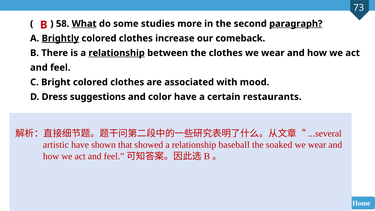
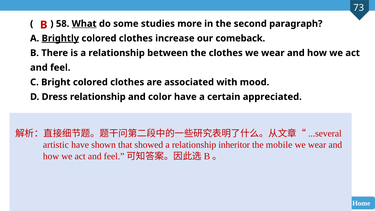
paragraph underline: present -> none
relationship at (117, 53) underline: present -> none
Dress suggestions: suggestions -> relationship
restaurants: restaurants -> appreciated
baseball: baseball -> inheritor
soaked: soaked -> mobile
